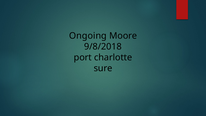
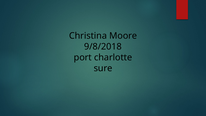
Ongoing: Ongoing -> Christina
